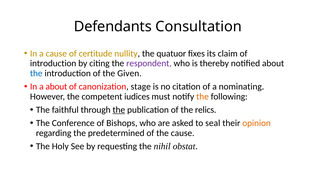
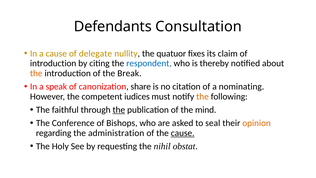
certitude: certitude -> delegate
respondent colour: purple -> blue
the at (36, 73) colour: blue -> orange
Given: Given -> Break
a about: about -> speak
stage: stage -> share
relics: relics -> mind
predetermined: predetermined -> administration
cause at (183, 133) underline: none -> present
